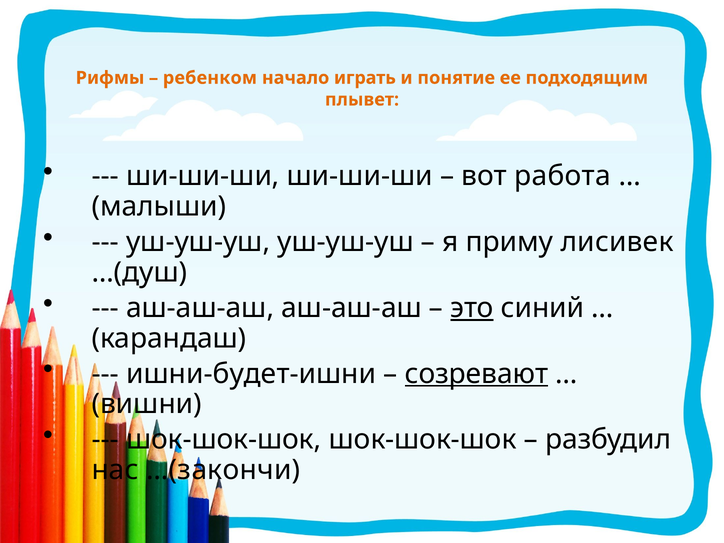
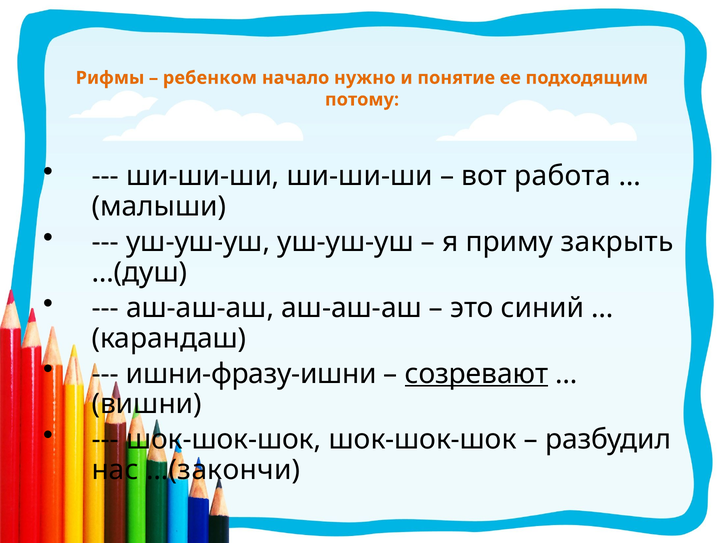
играть: играть -> нужно
плывет: плывет -> потому
лисивек: лисивек -> закрыть
это underline: present -> none
ишни-будет-ишни: ишни-будет-ишни -> ишни-фразу-ишни
